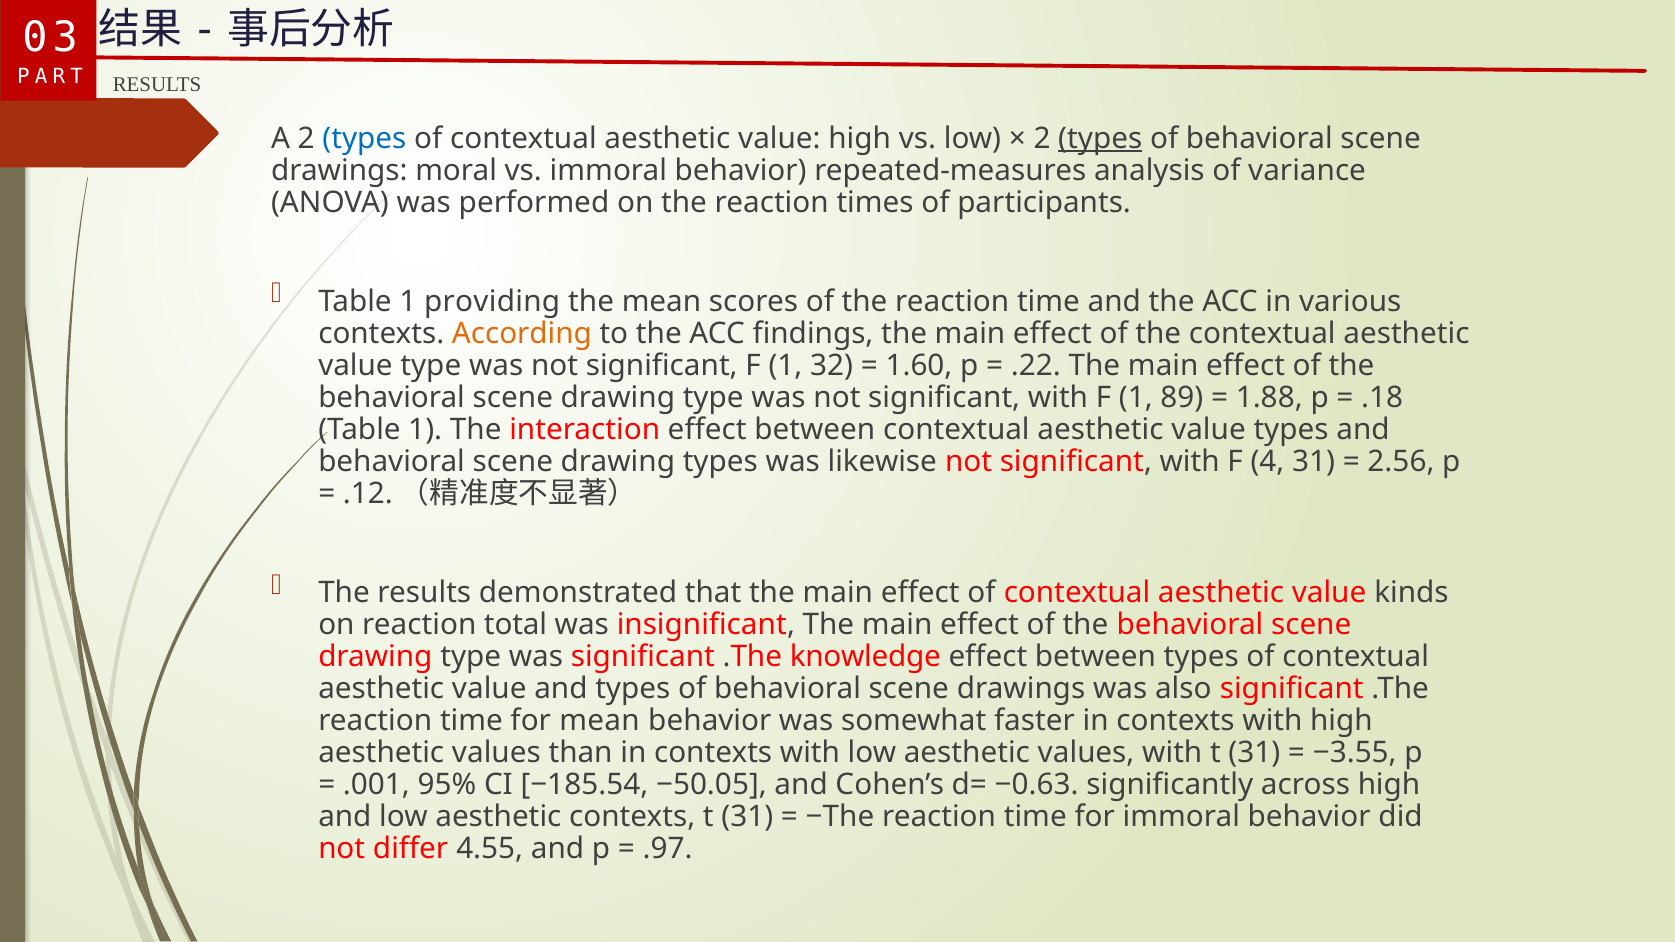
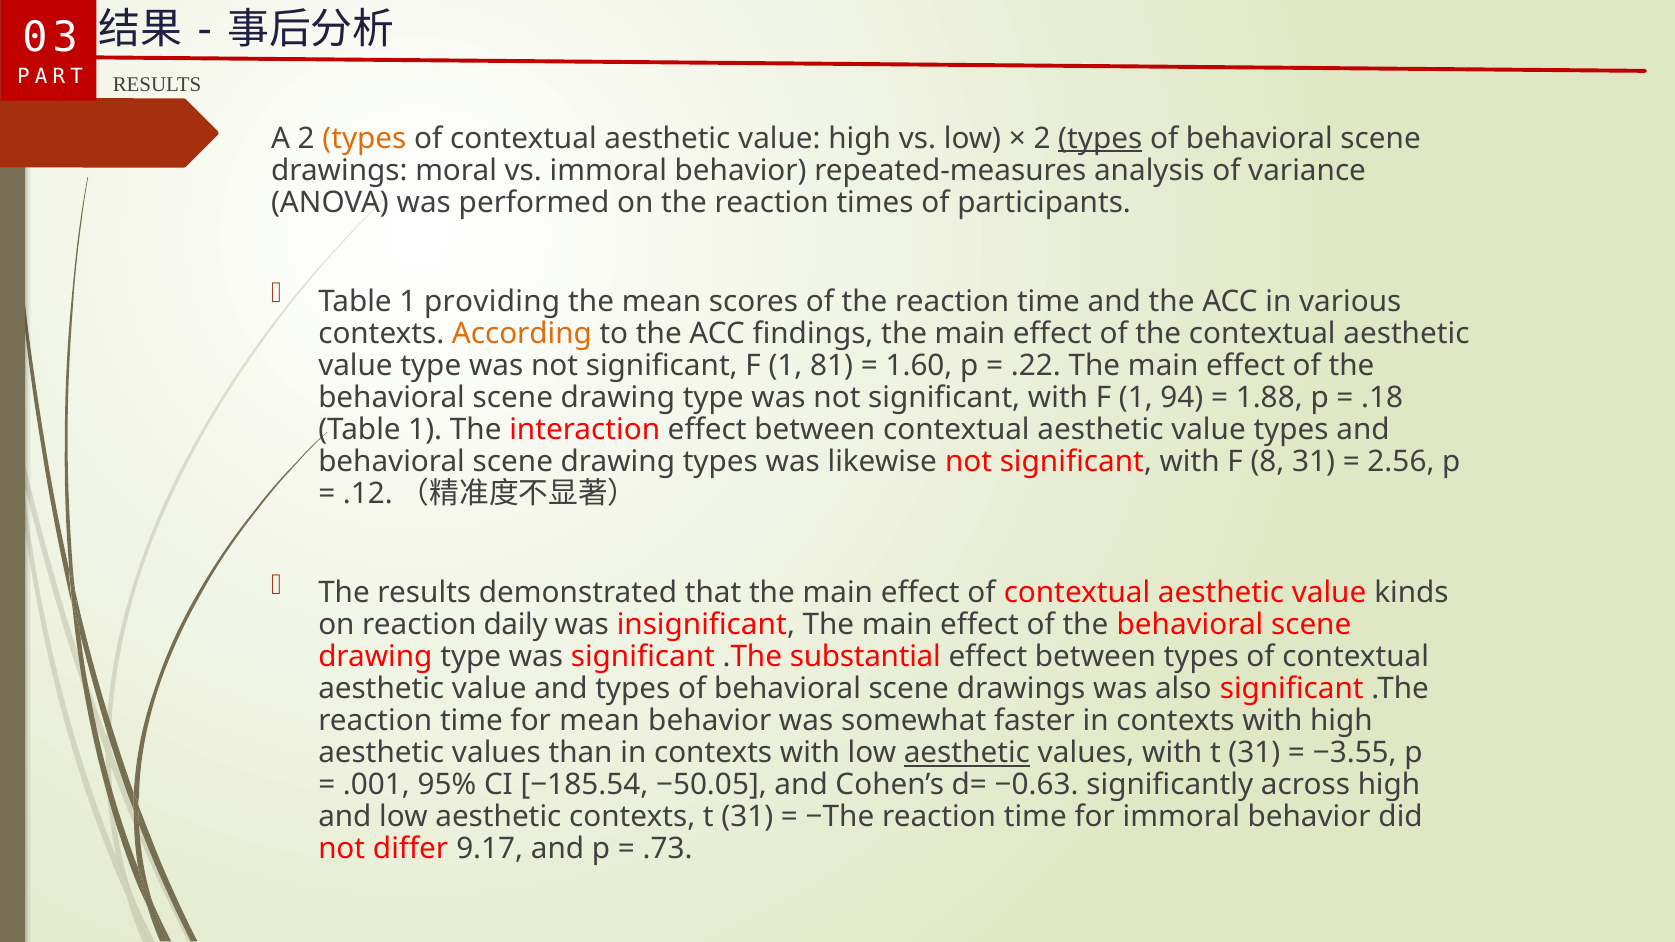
types at (364, 138) colour: blue -> orange
32: 32 -> 81
89: 89 -> 94
4: 4 -> 8
total: total -> daily
knowledge: knowledge -> substantial
aesthetic at (967, 753) underline: none -> present
4.55: 4.55 -> 9.17
.97: .97 -> .73
